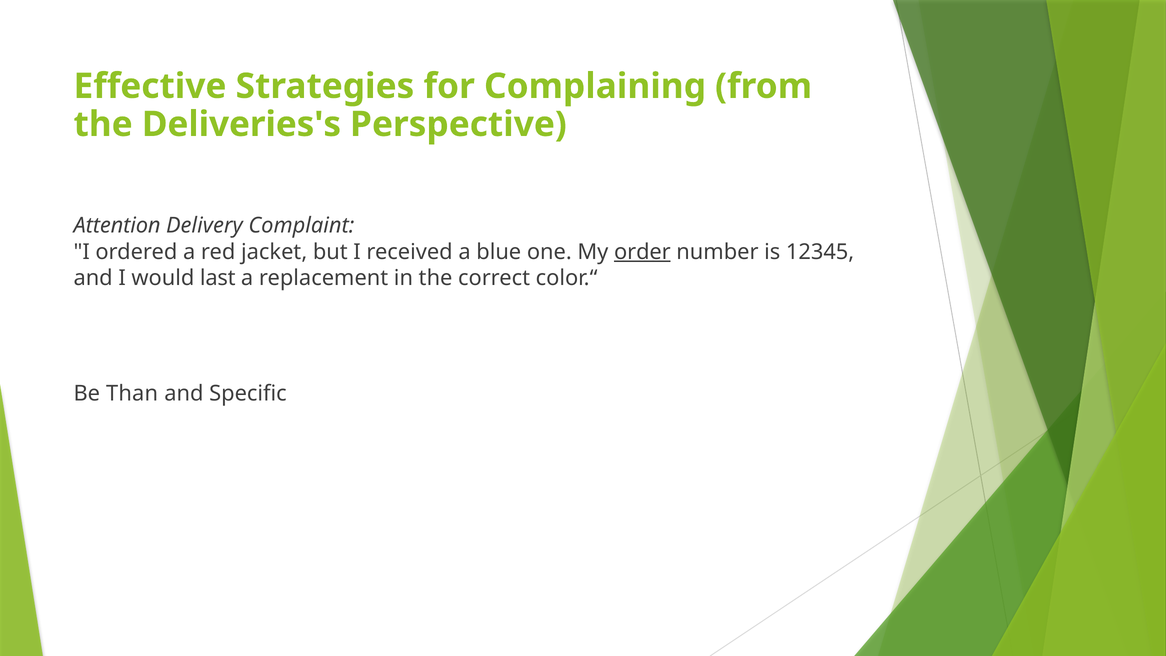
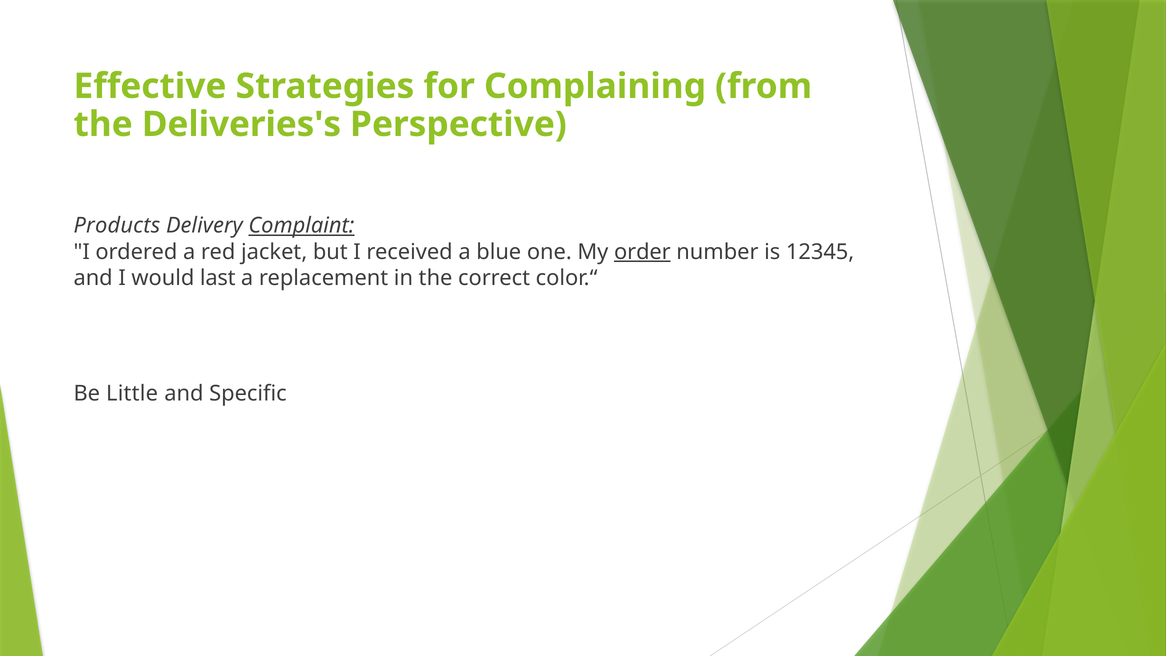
Attention: Attention -> Products
Complaint underline: none -> present
Than: Than -> Little
